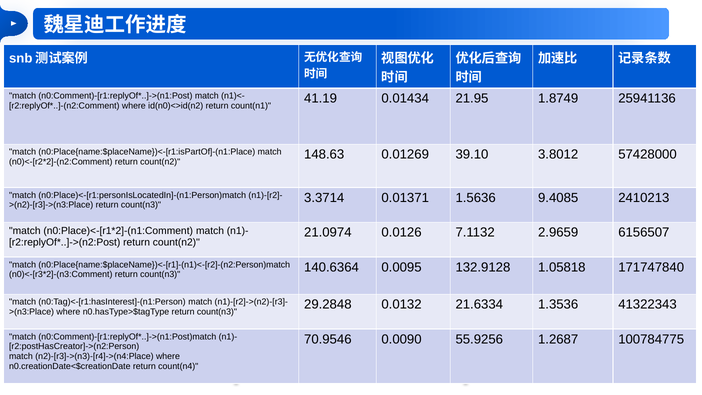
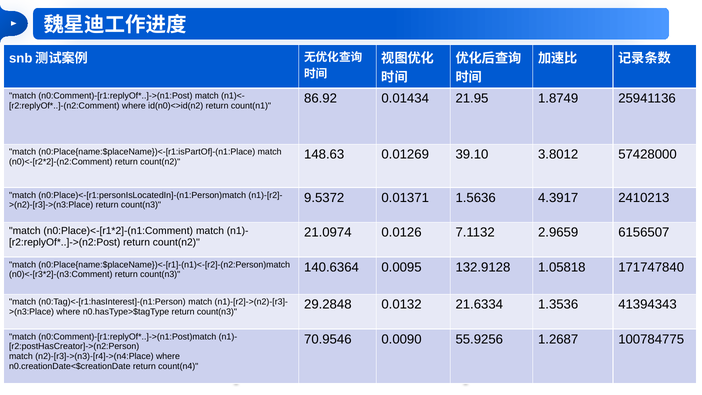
41.19: 41.19 -> 86.92
3.3714: 3.3714 -> 9.5372
9.4085: 9.4085 -> 4.3917
41322343: 41322343 -> 41394343
